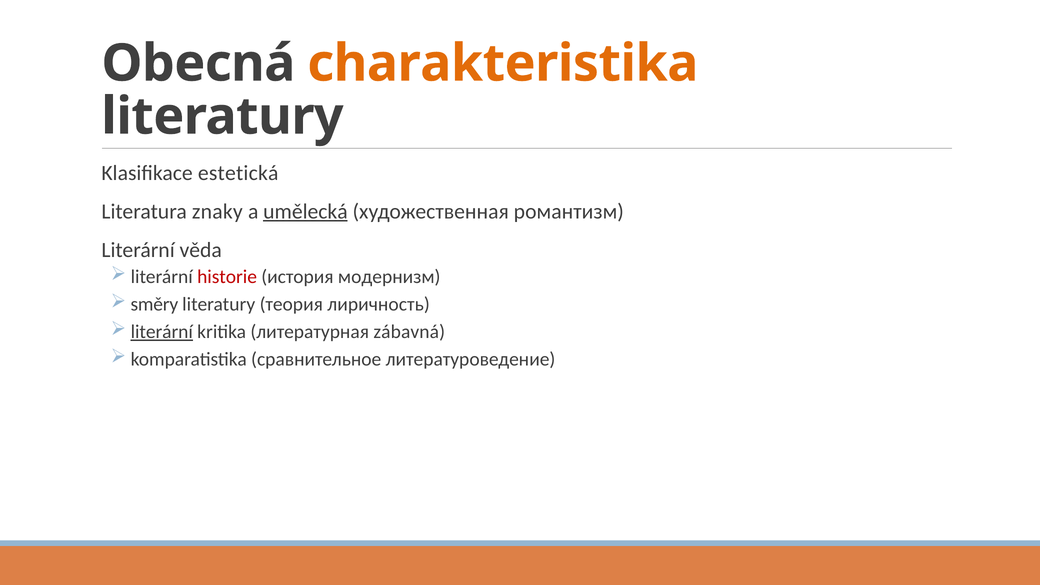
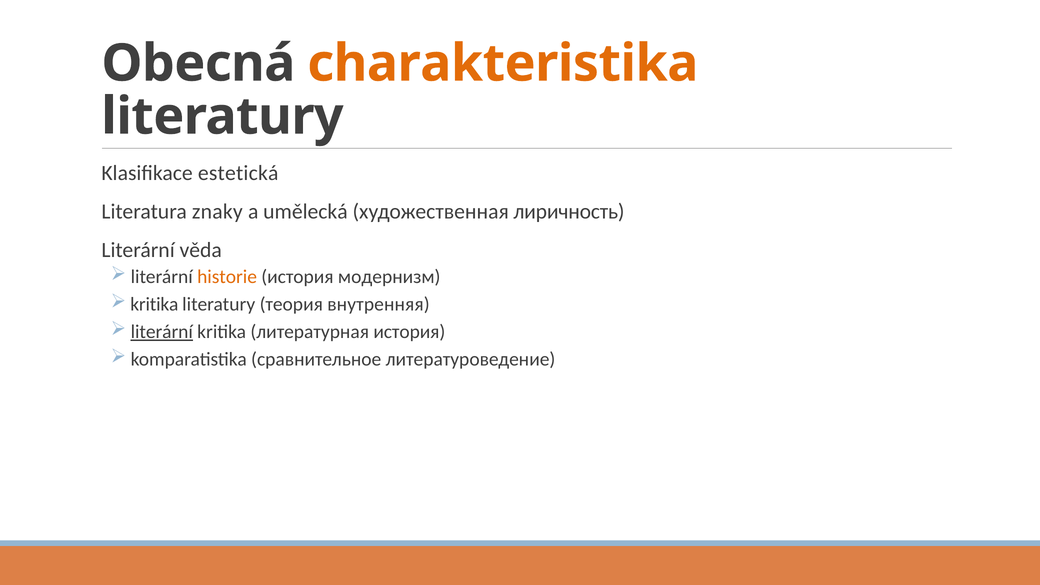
umělecká underline: present -> none
романтизм: романтизм -> лиричность
historie colour: red -> orange
směry at (154, 304): směry -> kritika
лиричность: лиричность -> внутренняя
литературная zábavná: zábavná -> история
